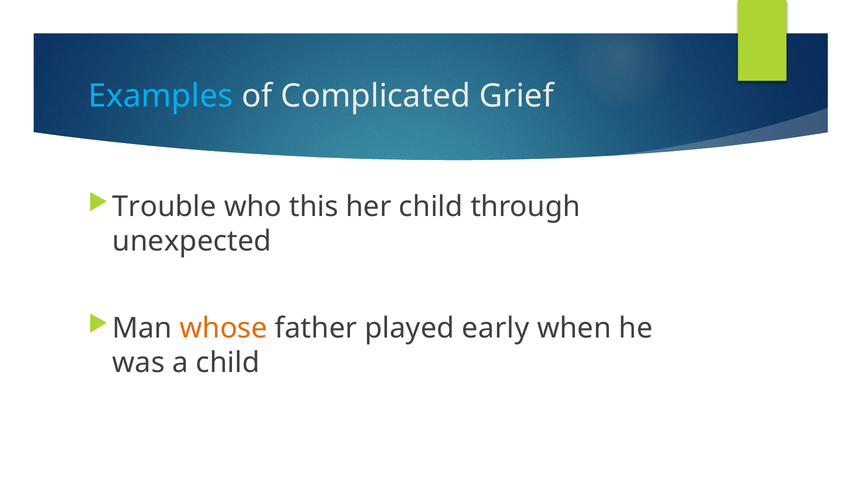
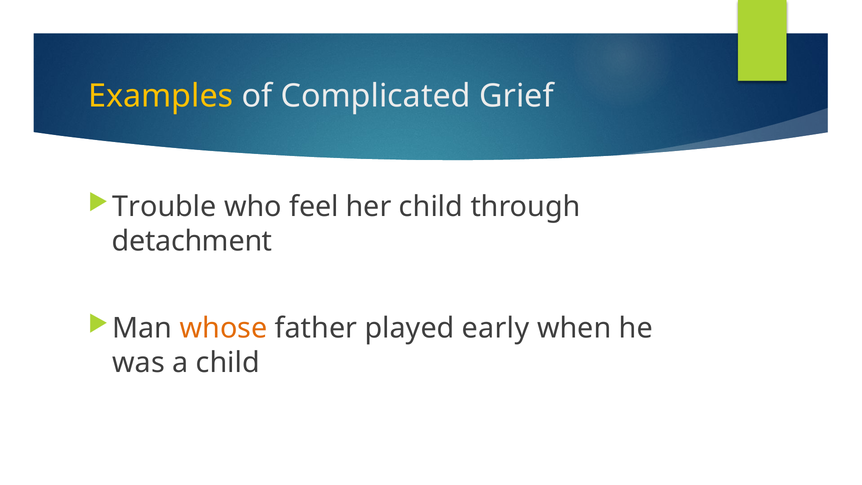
Examples colour: light blue -> yellow
this: this -> feel
unexpected: unexpected -> detachment
